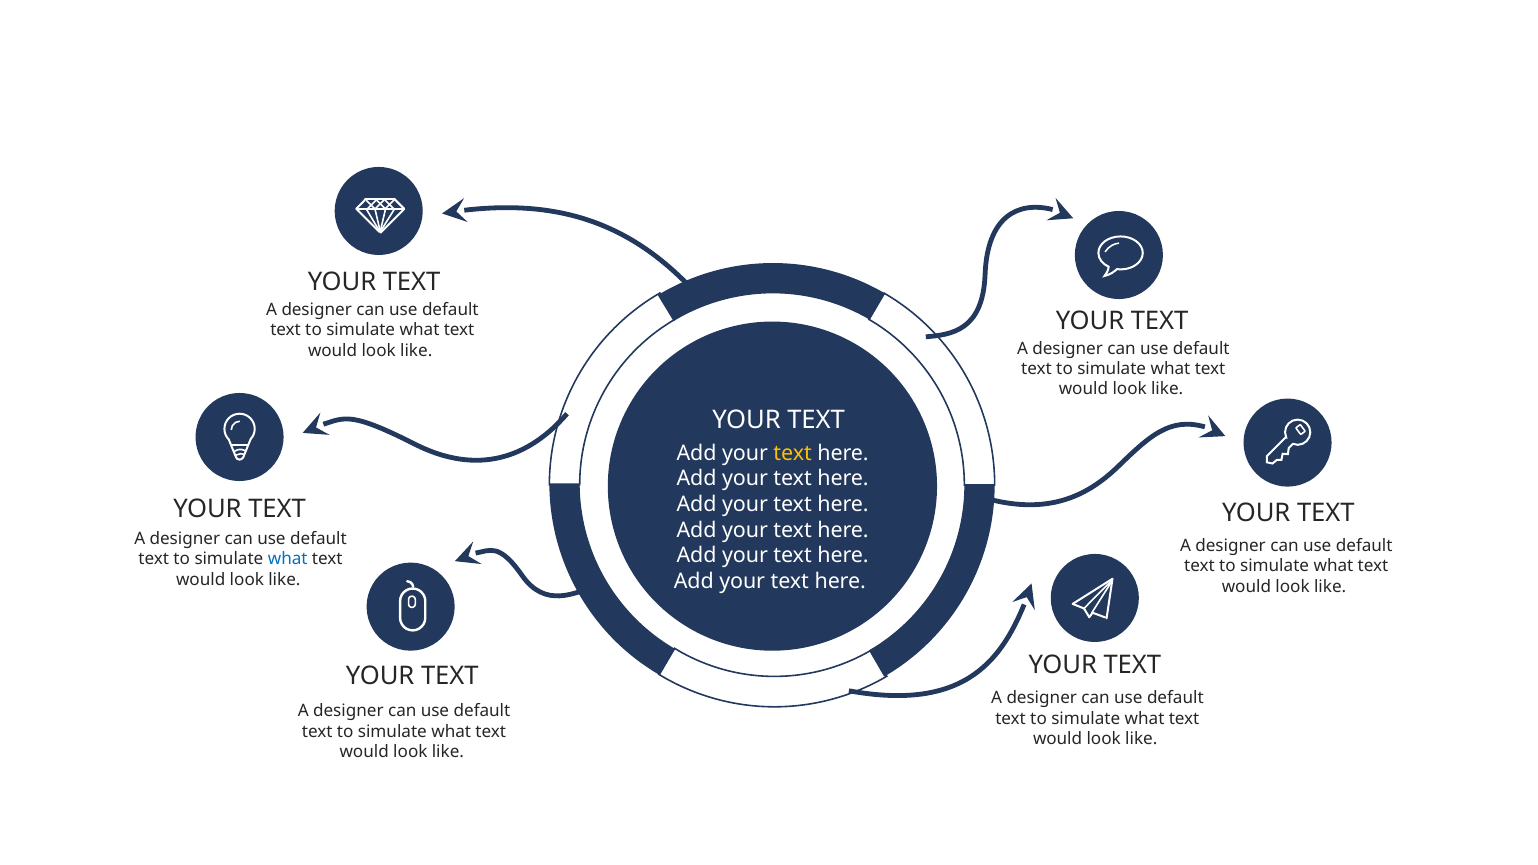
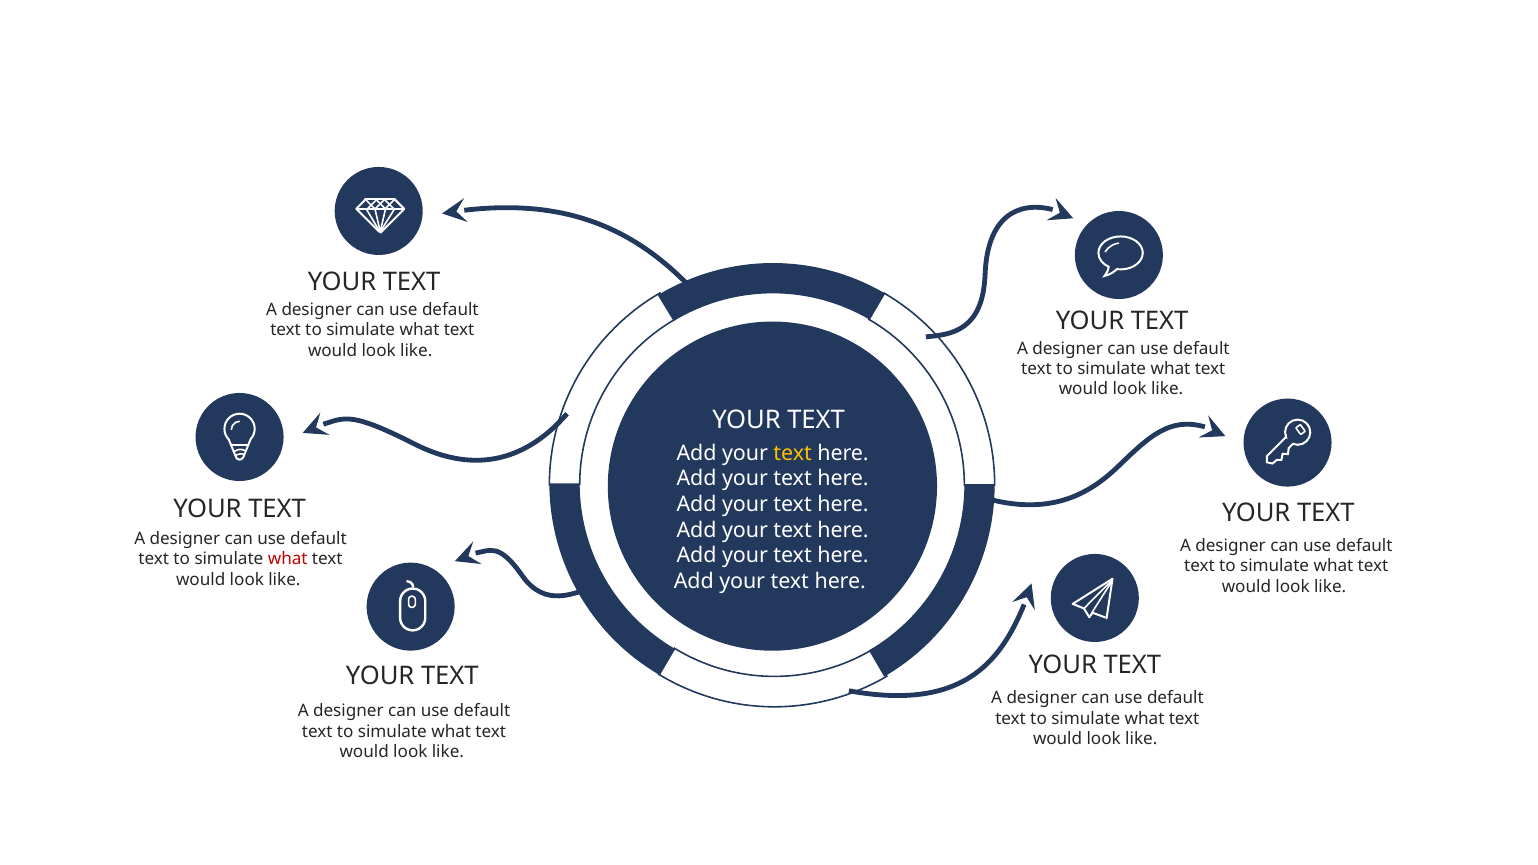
what at (288, 559) colour: blue -> red
